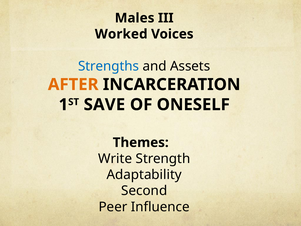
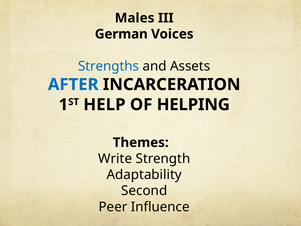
Worked: Worked -> German
AFTER colour: orange -> blue
SAVE: SAVE -> HELP
ONESELF: ONESELF -> HELPING
